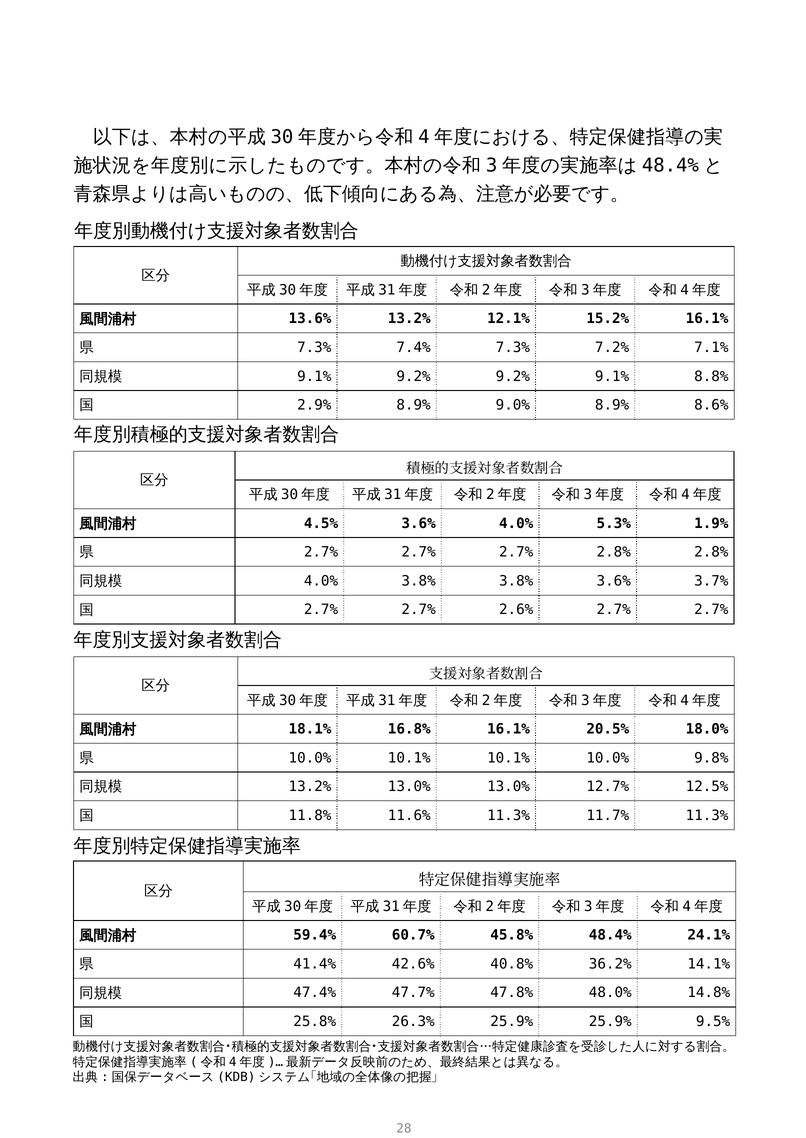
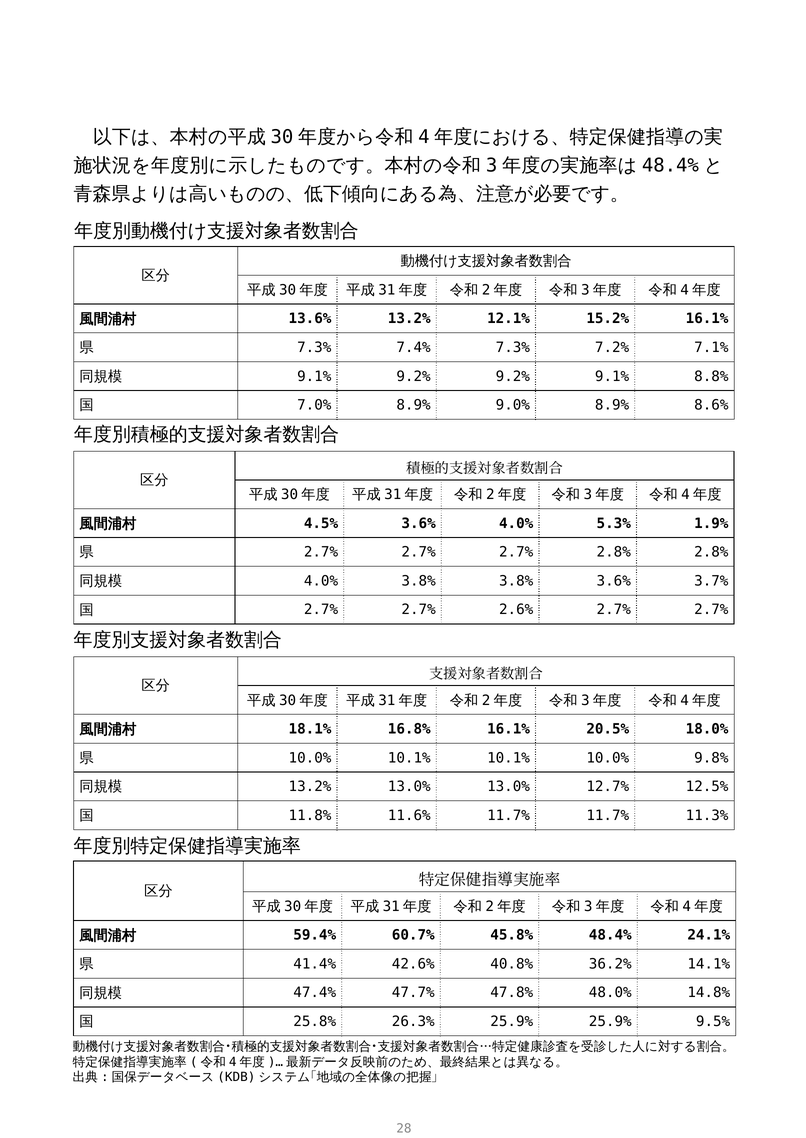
2.9%: 2.9% -> 7.0%
11.6% 11.3%: 11.3% -> 11.7%
